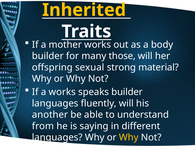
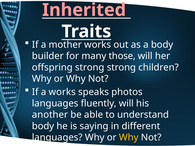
Inherited colour: yellow -> pink
offspring sexual: sexual -> strong
material: material -> children
speaks builder: builder -> photos
from at (43, 126): from -> body
